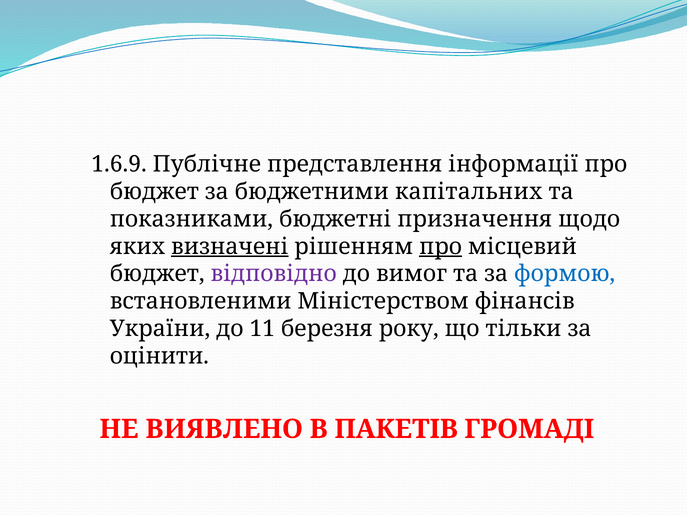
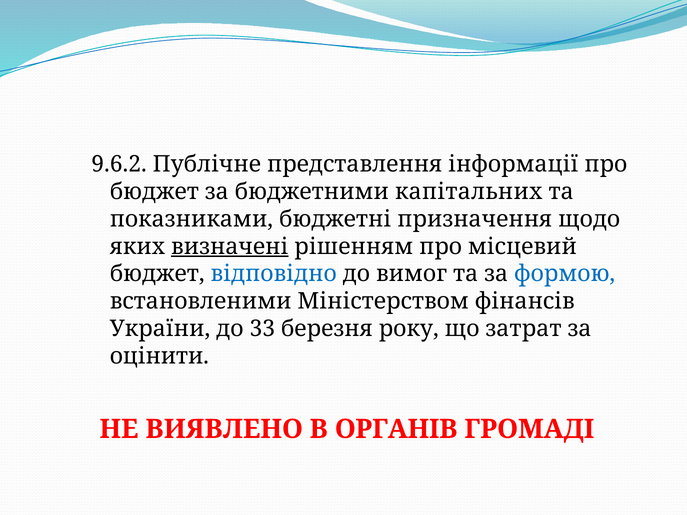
1.6.9: 1.6.9 -> 9.6.2
про at (441, 247) underline: present -> none
відповідно colour: purple -> blue
11: 11 -> 33
тільки: тільки -> затрат
ПАКЕТІВ: ПАКЕТІВ -> ОРГАНІВ
